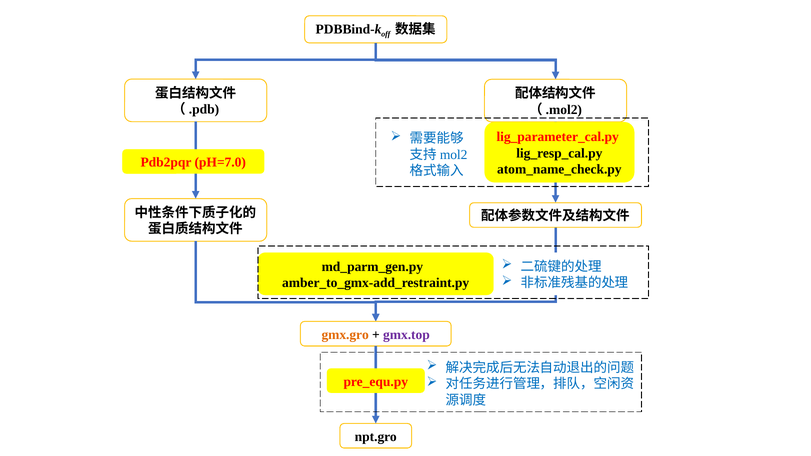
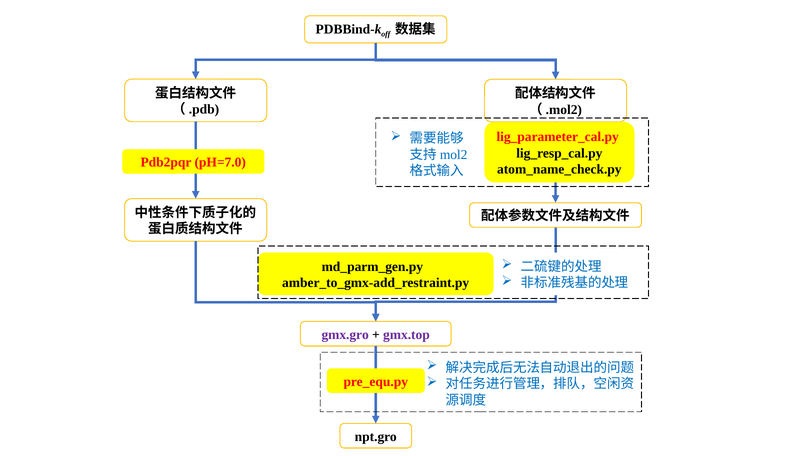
gmx.gro colour: orange -> purple
